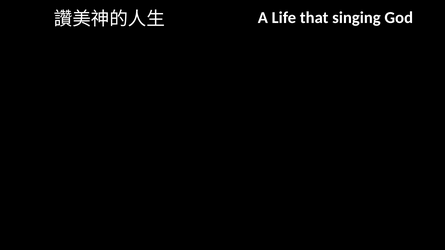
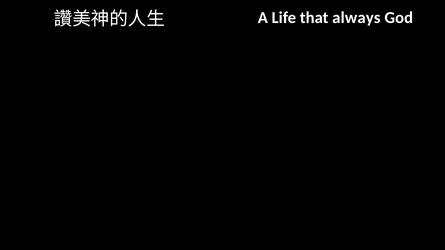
singing: singing -> always
